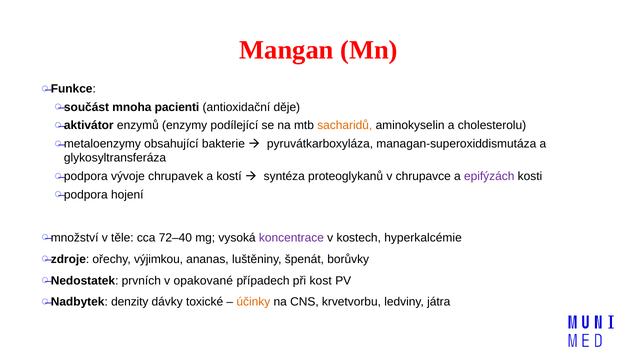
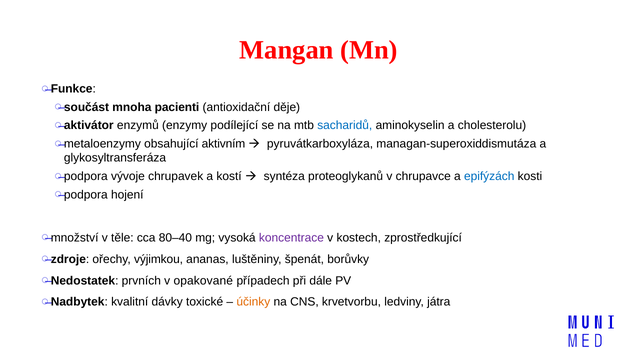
sacharidů colour: orange -> blue
bakterie: bakterie -> aktivním
epifýzách colour: purple -> blue
72–40: 72–40 -> 80–40
hyperkalcémie: hyperkalcémie -> zprostředkující
kost: kost -> dále
denzity: denzity -> kvalitní
